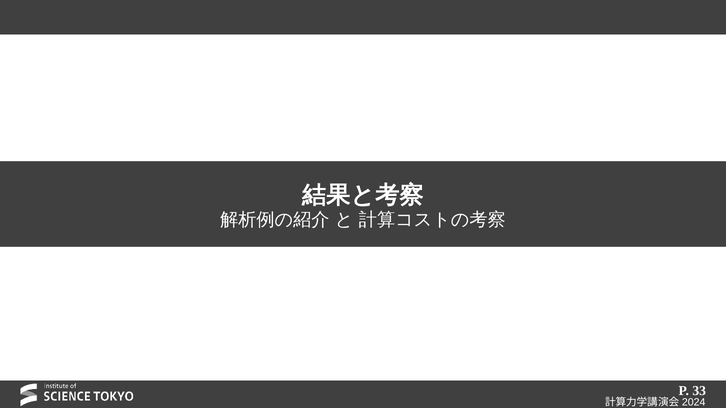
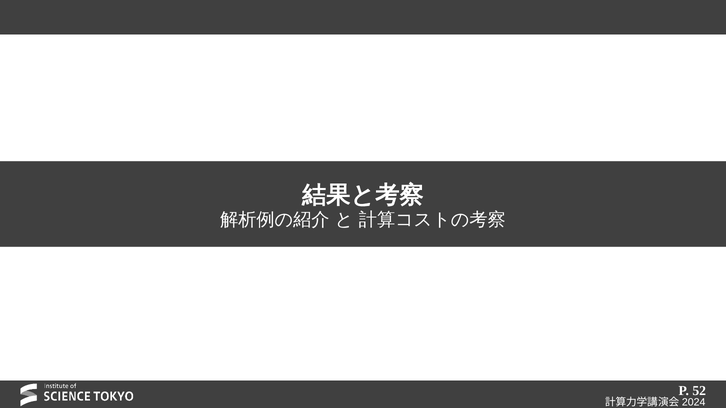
33: 33 -> 52
